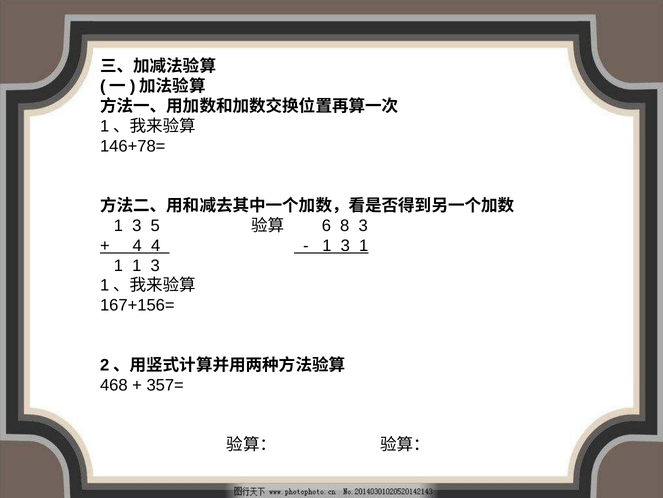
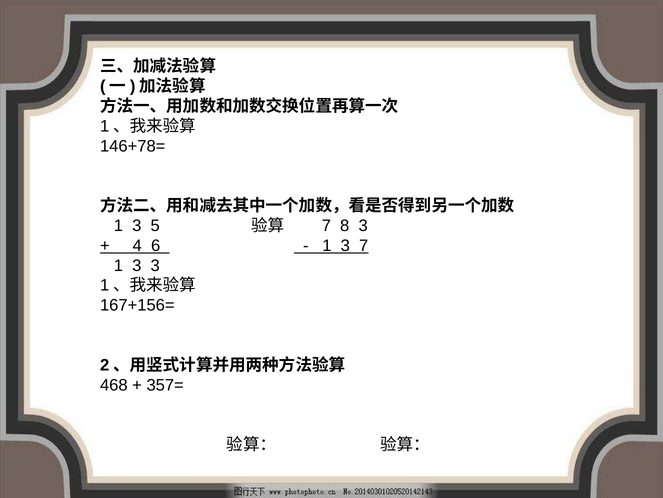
6 at (326, 225): 6 -> 7
4 4: 4 -> 6
3 1: 1 -> 7
1 at (137, 265): 1 -> 3
